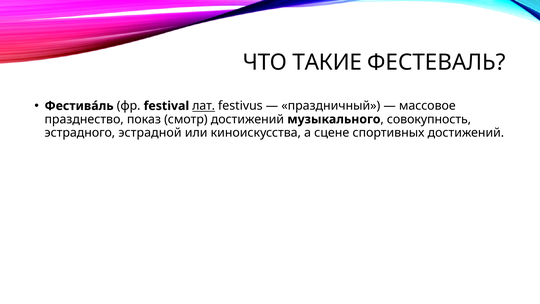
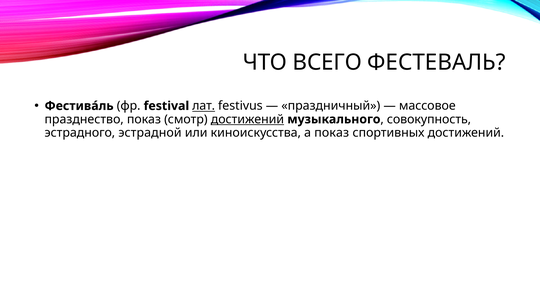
ТАКИЕ: ТАКИЕ -> ВСЕГО
достижений at (247, 119) underline: none -> present
а сцене: сцене -> показ
